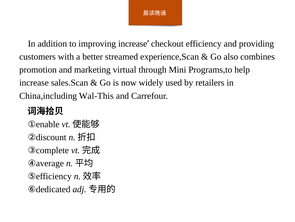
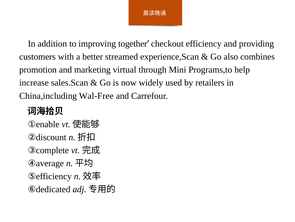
improving increase: increase -> together
Wal-This: Wal-This -> Wal-Free
